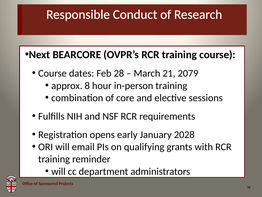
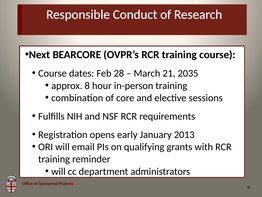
2079: 2079 -> 2035
2028: 2028 -> 2013
